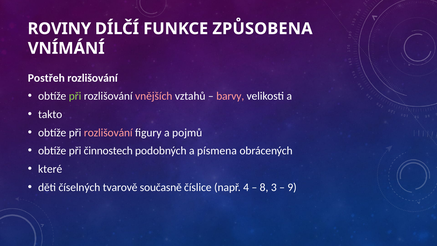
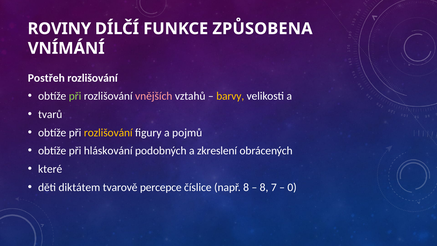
barvy colour: pink -> yellow
takto: takto -> tvarů
rozlišování at (108, 132) colour: pink -> yellow
činnostech: činnostech -> hláskování
písmena: písmena -> zkreslení
číselných: číselných -> diktátem
současně: současně -> percepce
např 4: 4 -> 8
3: 3 -> 7
9: 9 -> 0
